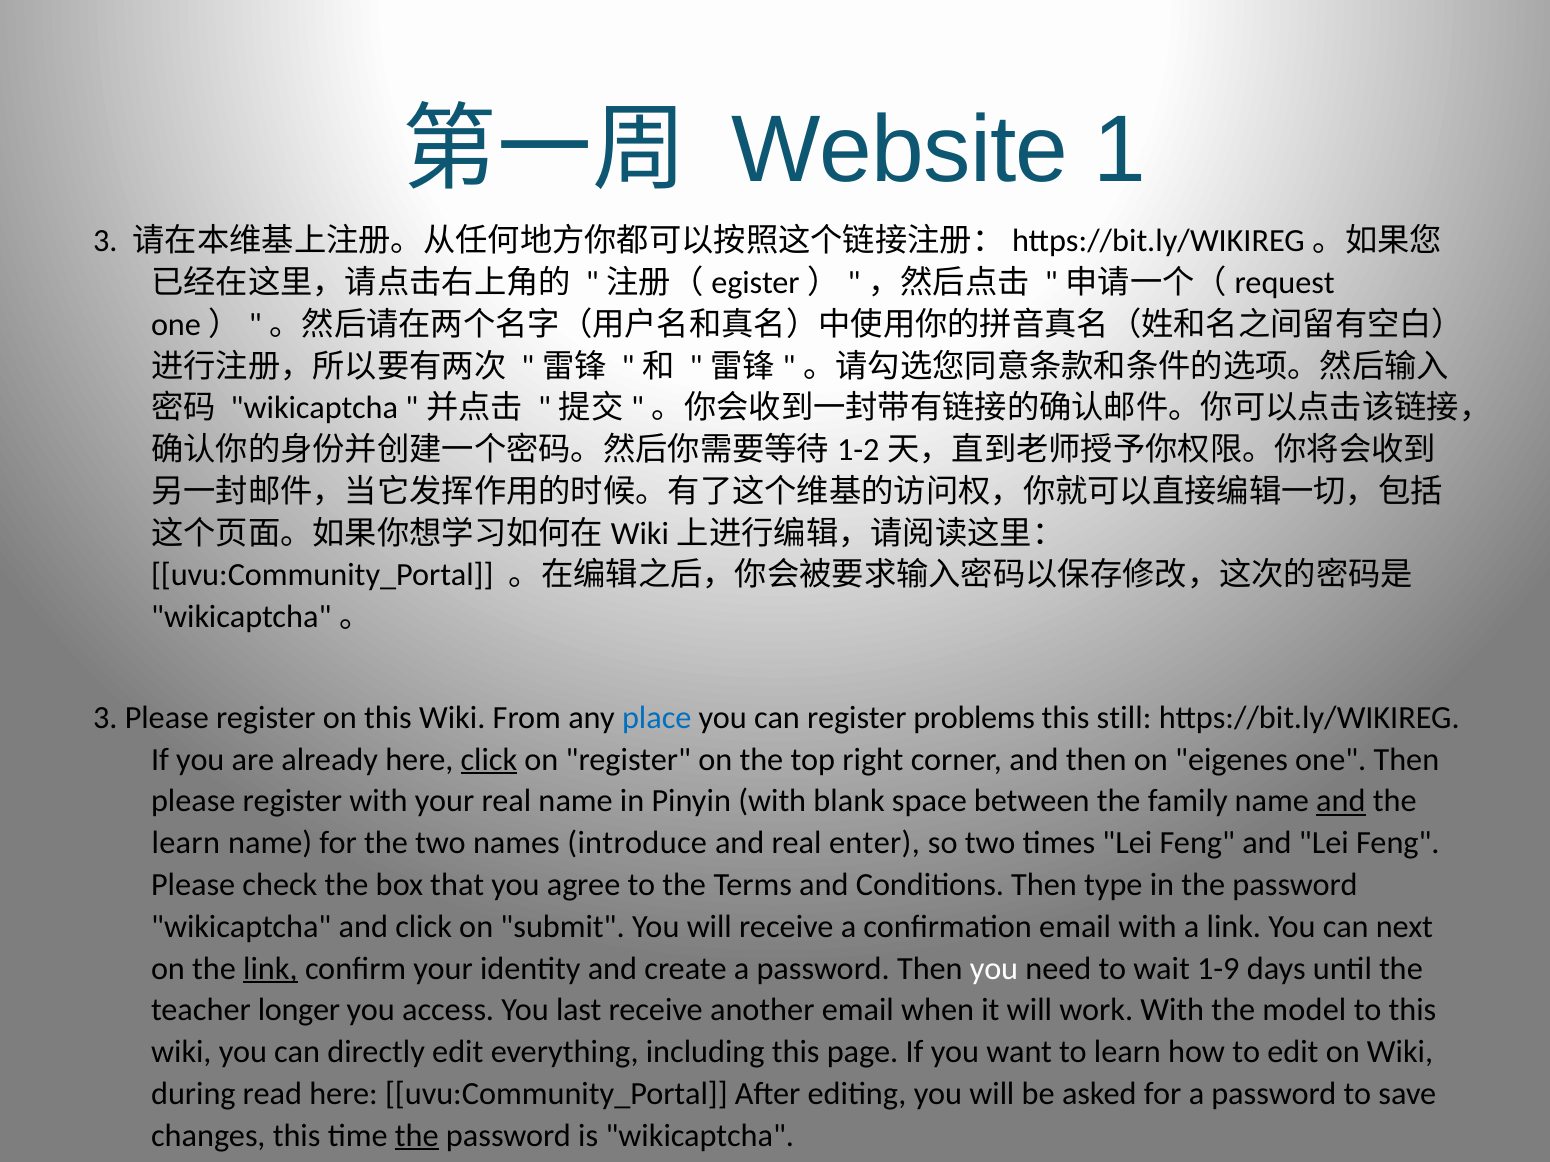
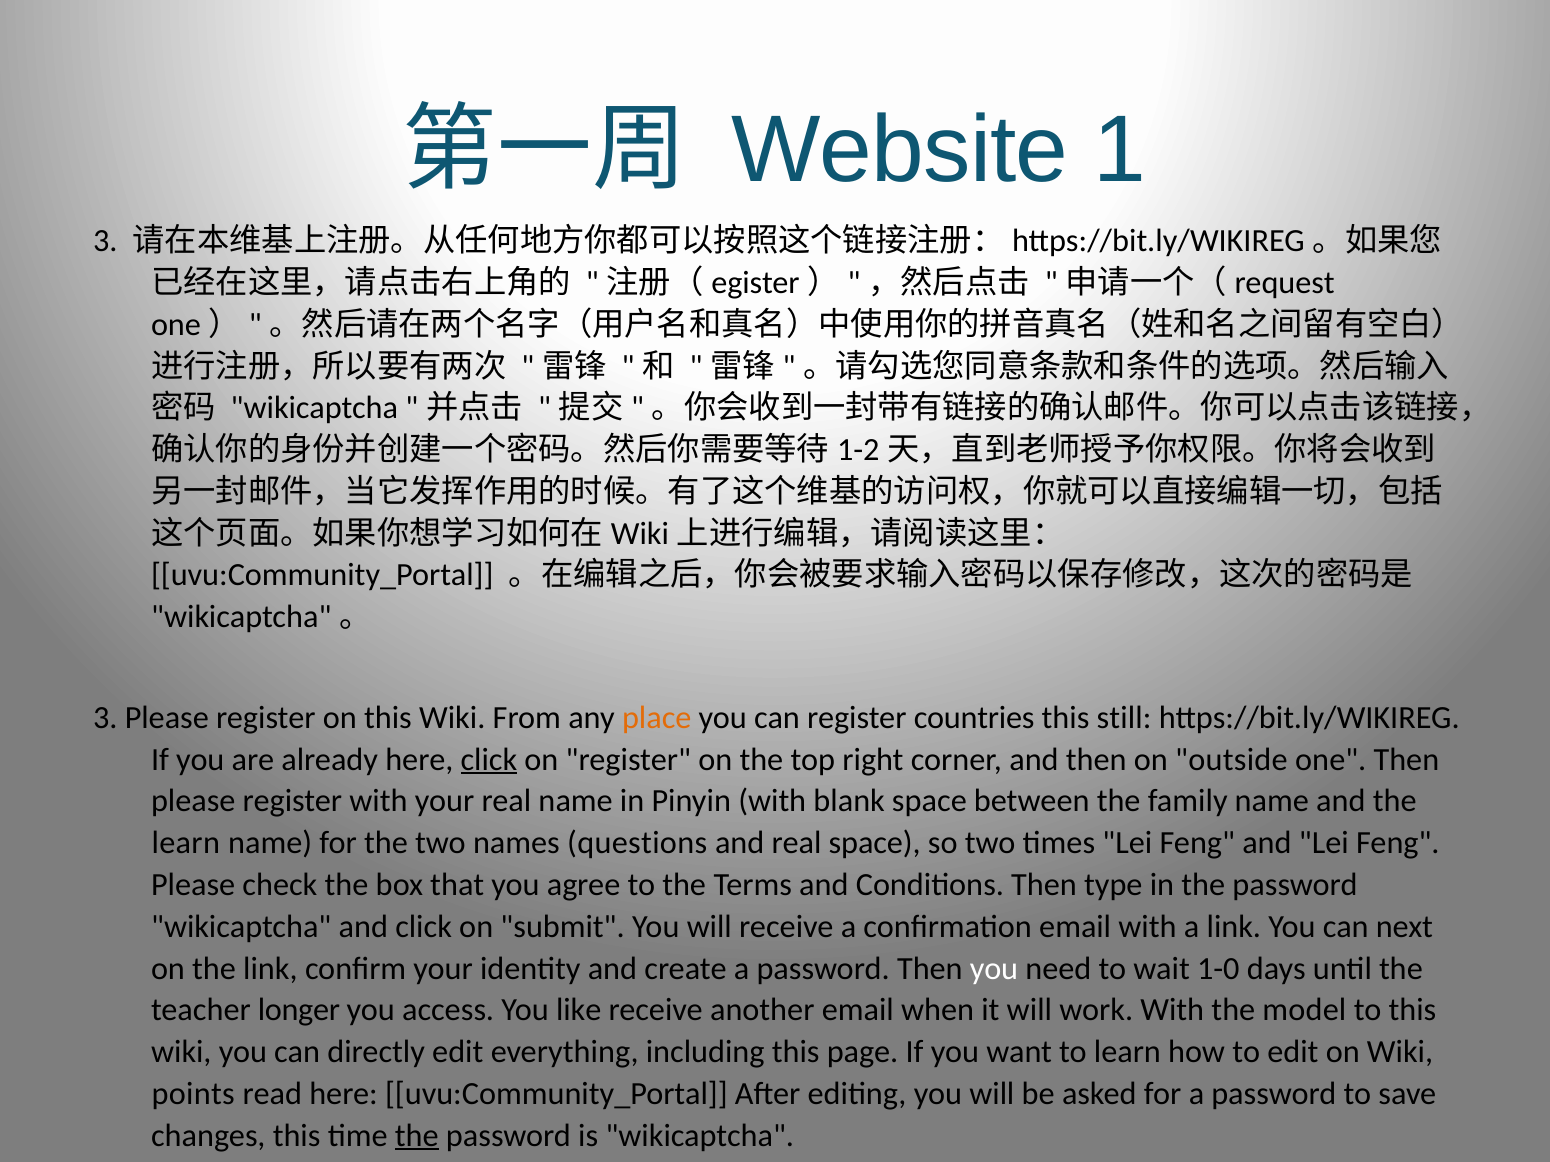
place colour: blue -> orange
problems: problems -> countries
eigenes: eigenes -> outside
and at (1341, 802) underline: present -> none
introduce: introduce -> questions
real enter: enter -> space
link at (270, 969) underline: present -> none
1-9: 1-9 -> 1-0
last: last -> like
during: during -> points
